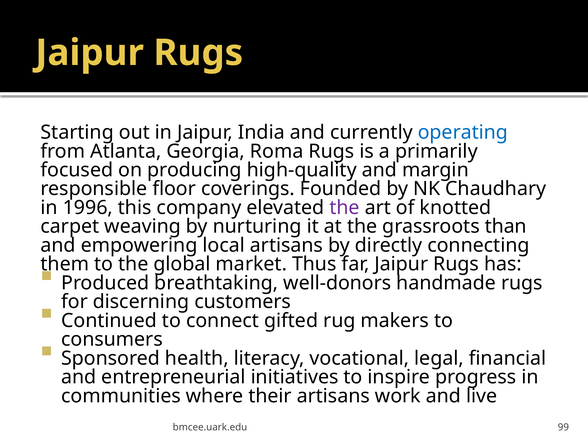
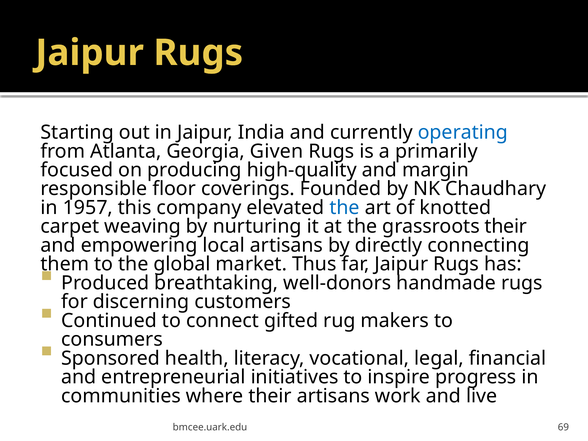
Roma: Roma -> Given
1996: 1996 -> 1957
the at (345, 208) colour: purple -> blue
grassroots than: than -> their
99: 99 -> 69
